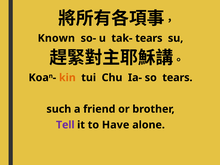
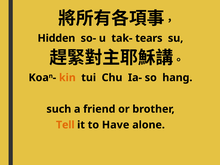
Known: Known -> Hidden
so tears: tears -> hang
Tell colour: purple -> orange
